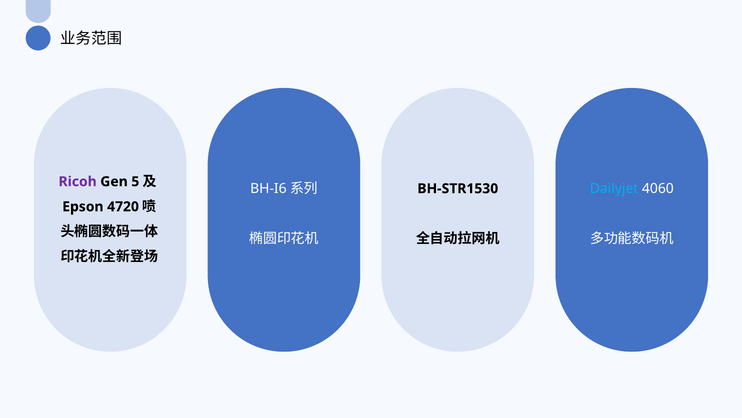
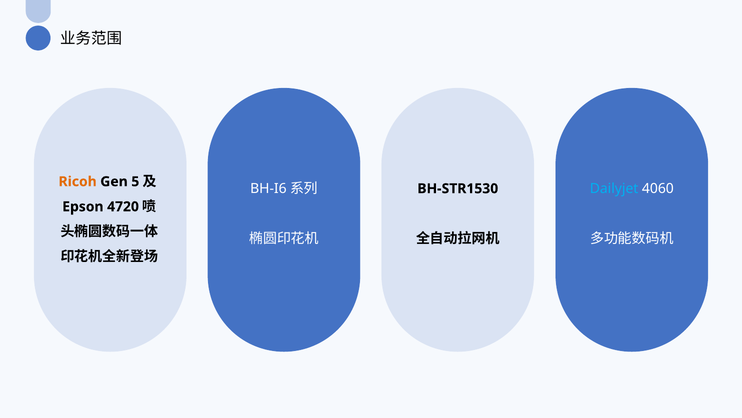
Ricoh colour: purple -> orange
